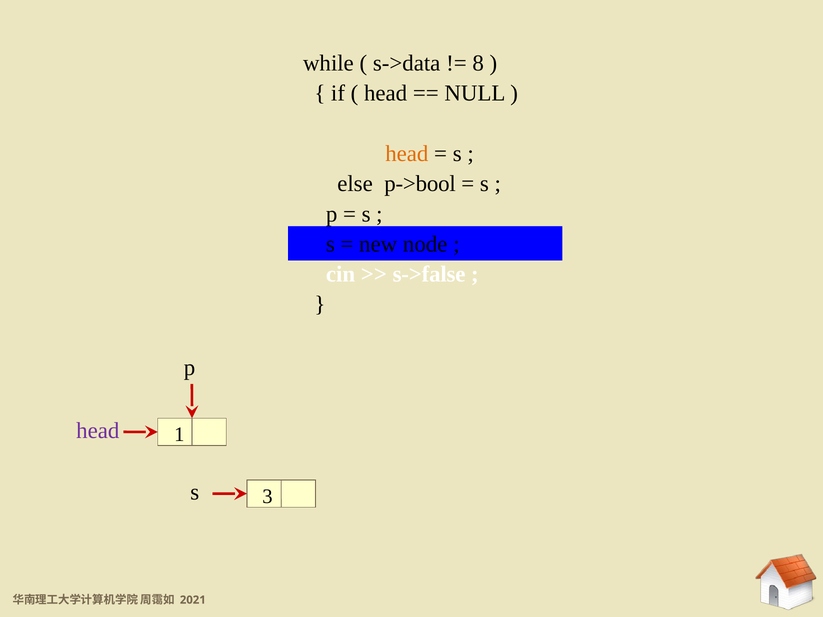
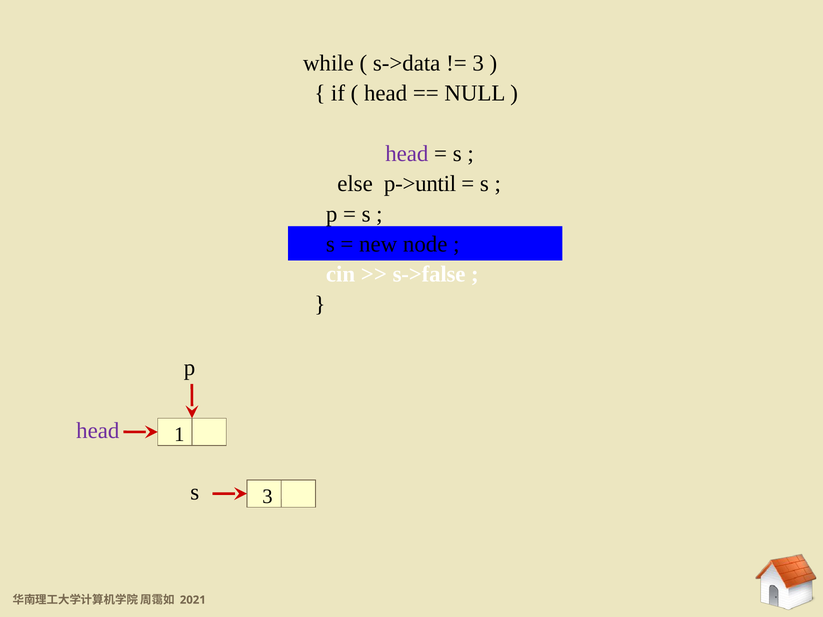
8 at (478, 63): 8 -> 3
head at (407, 154) colour: orange -> purple
p->bool: p->bool -> p->until
